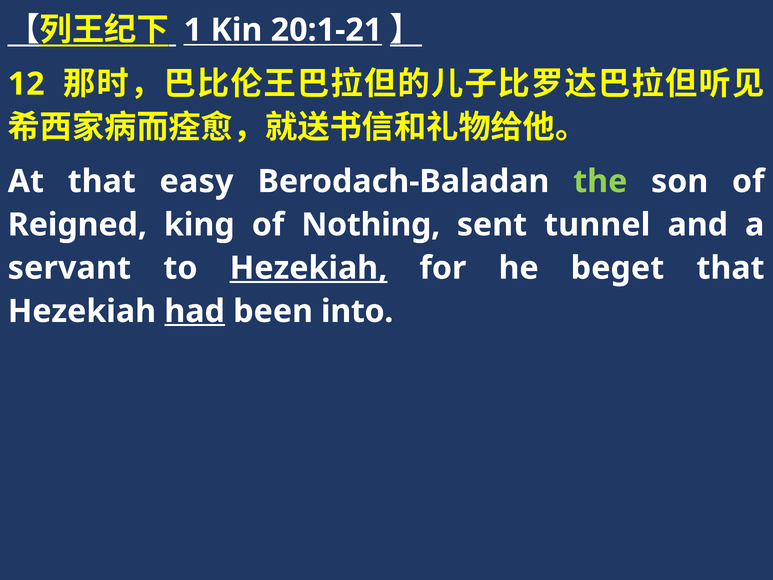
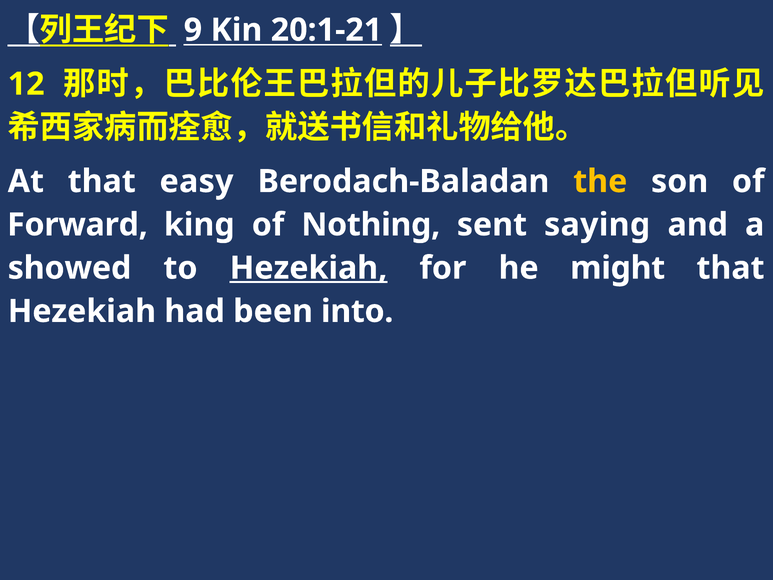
1: 1 -> 9
the colour: light green -> yellow
Reigned: Reigned -> Forward
tunnel: tunnel -> saying
servant: servant -> showed
beget: beget -> might
had underline: present -> none
